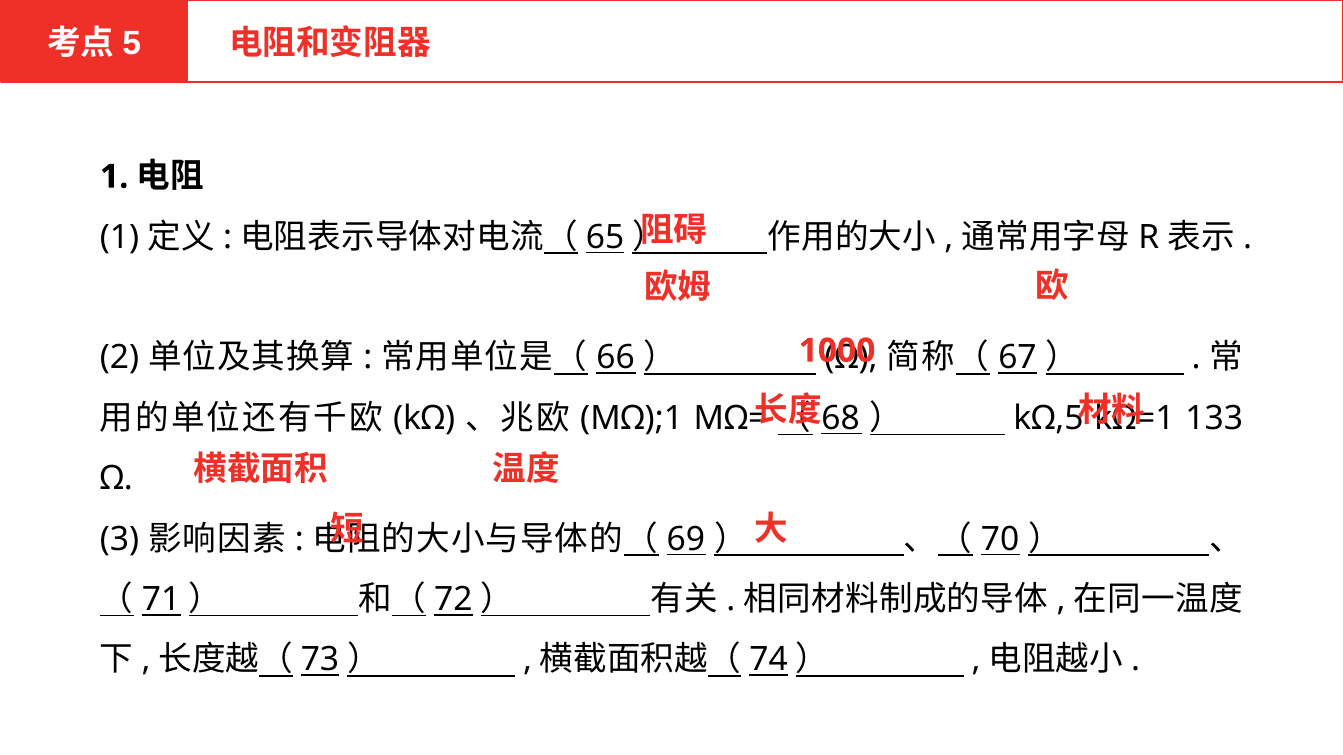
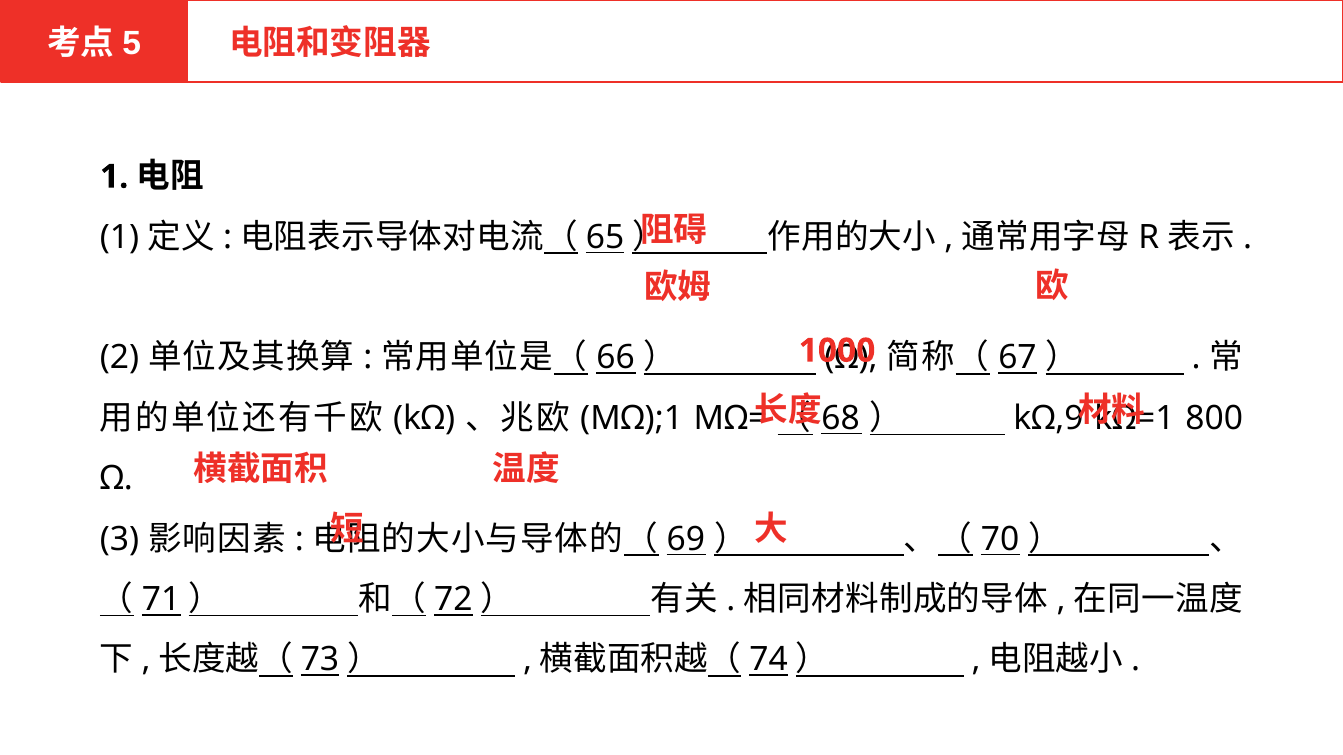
kΩ,5: kΩ,5 -> kΩ,9
133: 133 -> 800
